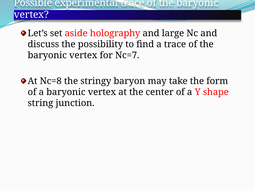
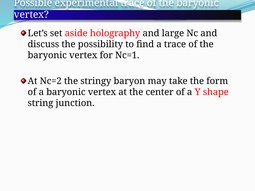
Nc=7: Nc=7 -> Nc=1
Nc=8: Nc=8 -> Nc=2
